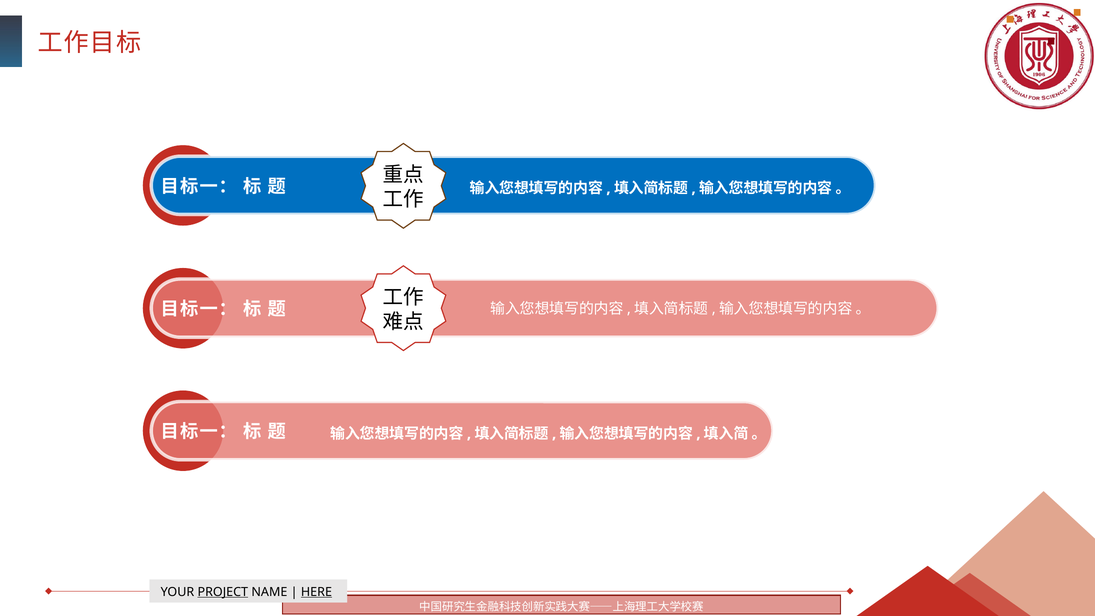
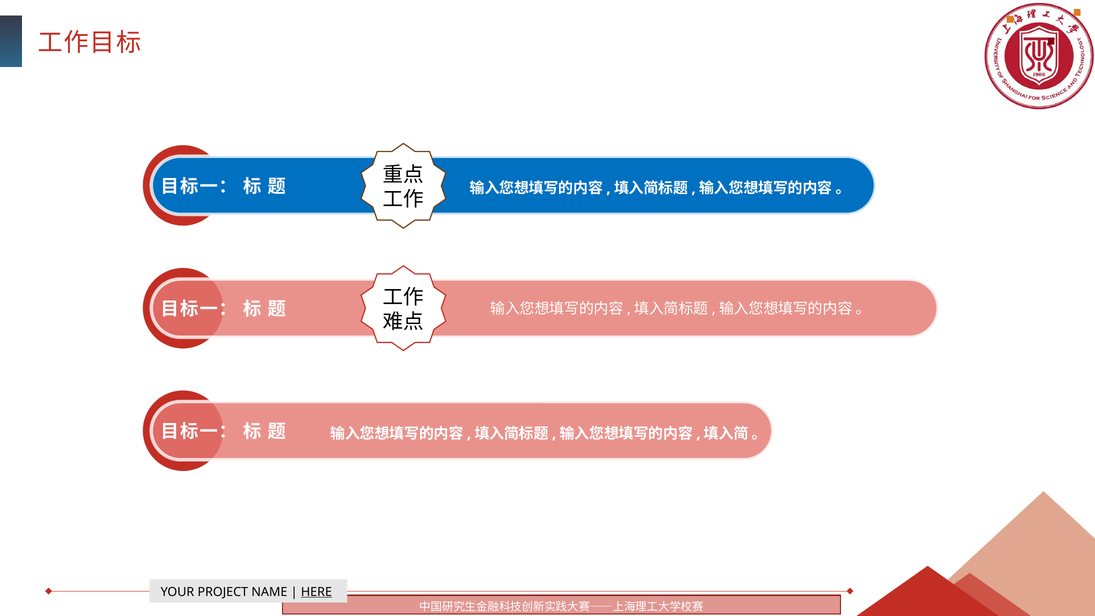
PROJECT underline: present -> none
